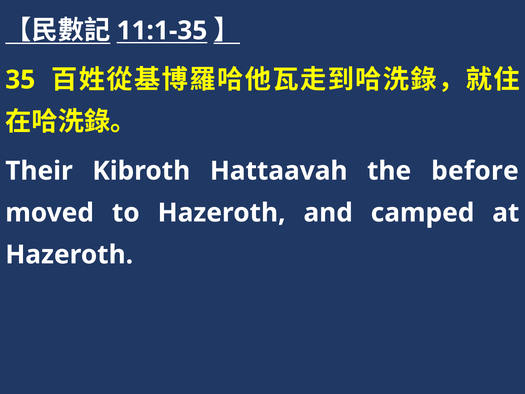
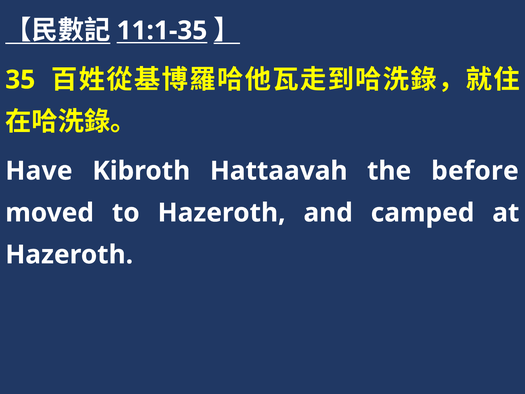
Their: Their -> Have
